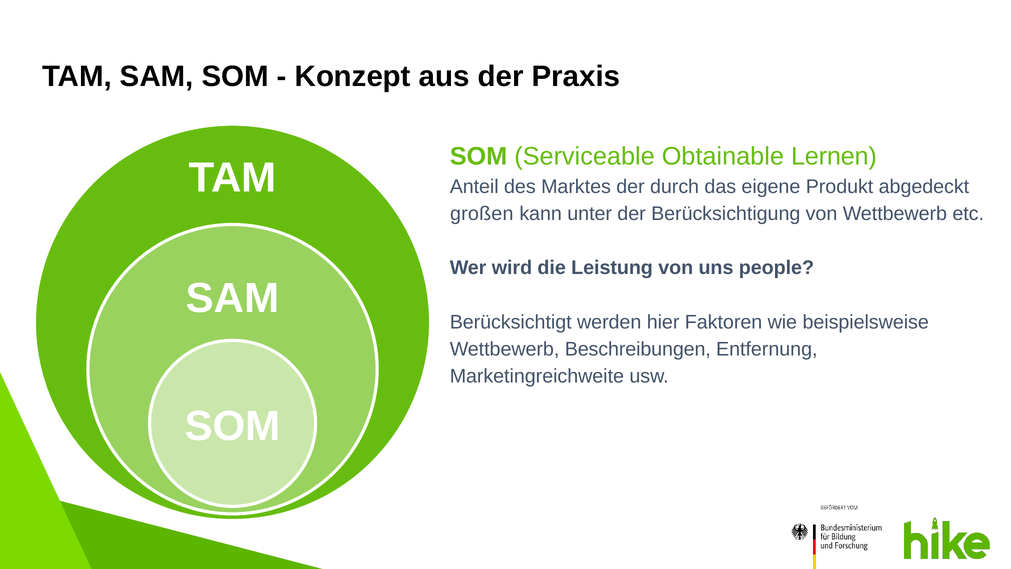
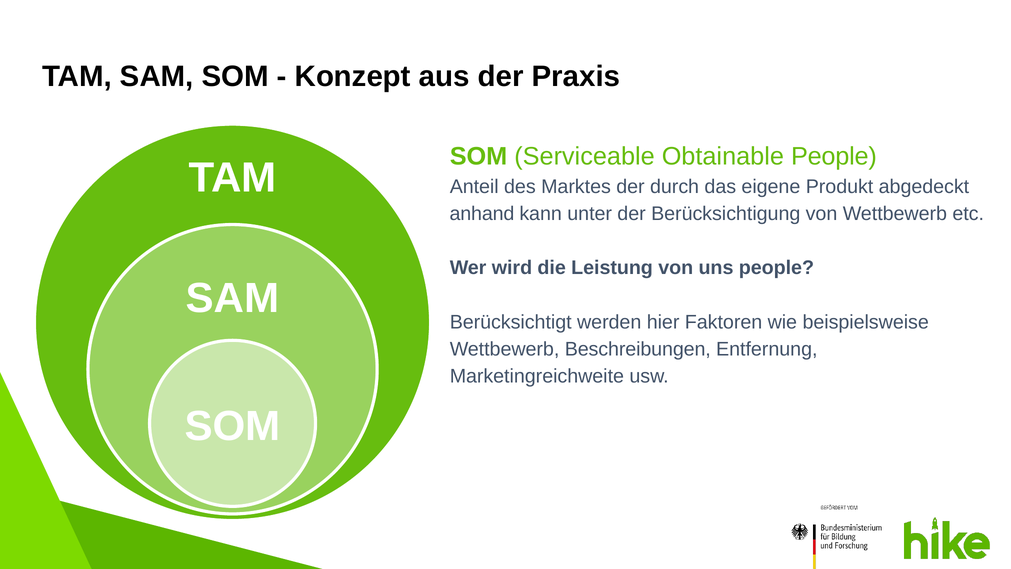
Obtainable Lernen: Lernen -> People
großen: großen -> anhand
